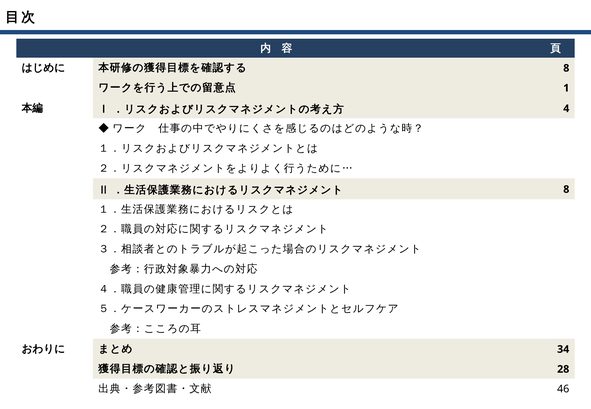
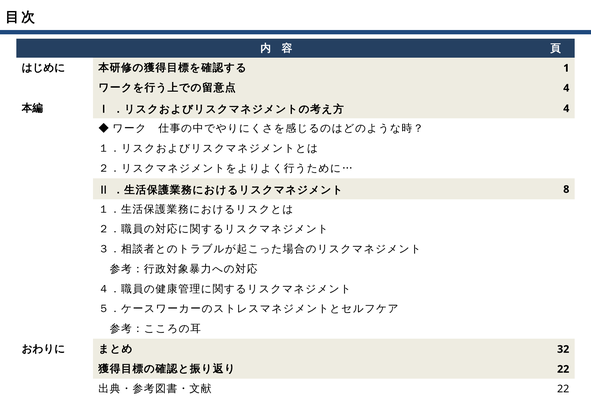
8 at (566, 68): 8 -> 1
1 at (566, 88): 1 -> 4
34: 34 -> 32
28 at (563, 369): 28 -> 22
46 at (563, 389): 46 -> 22
